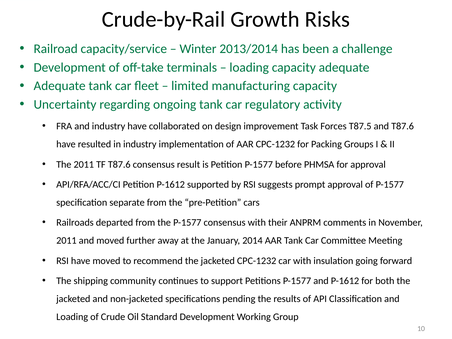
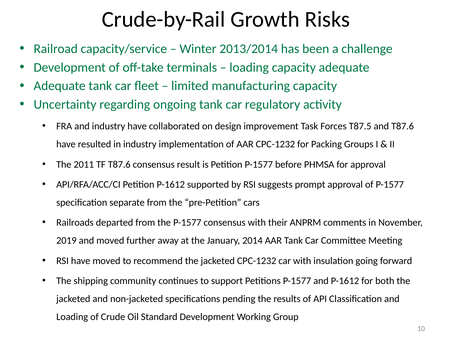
2011 at (66, 241): 2011 -> 2019
